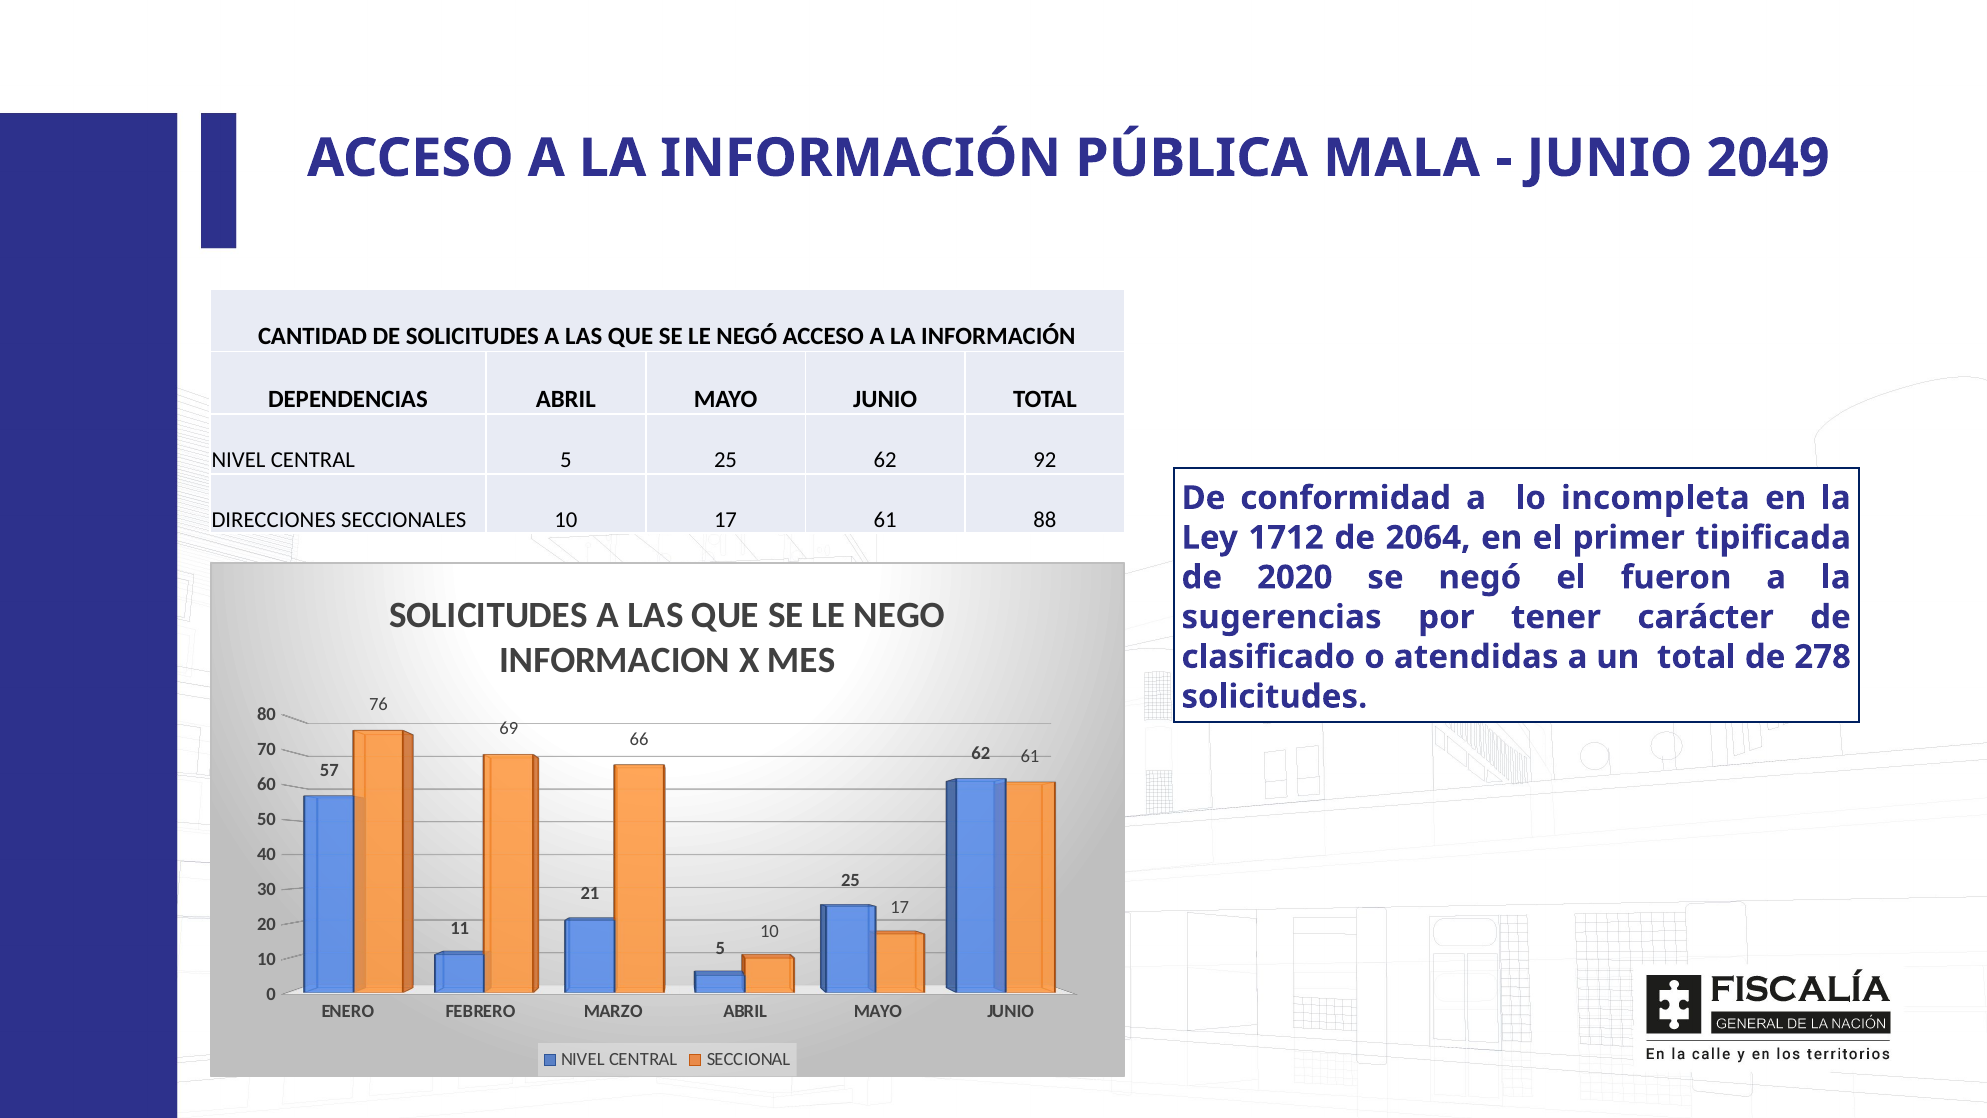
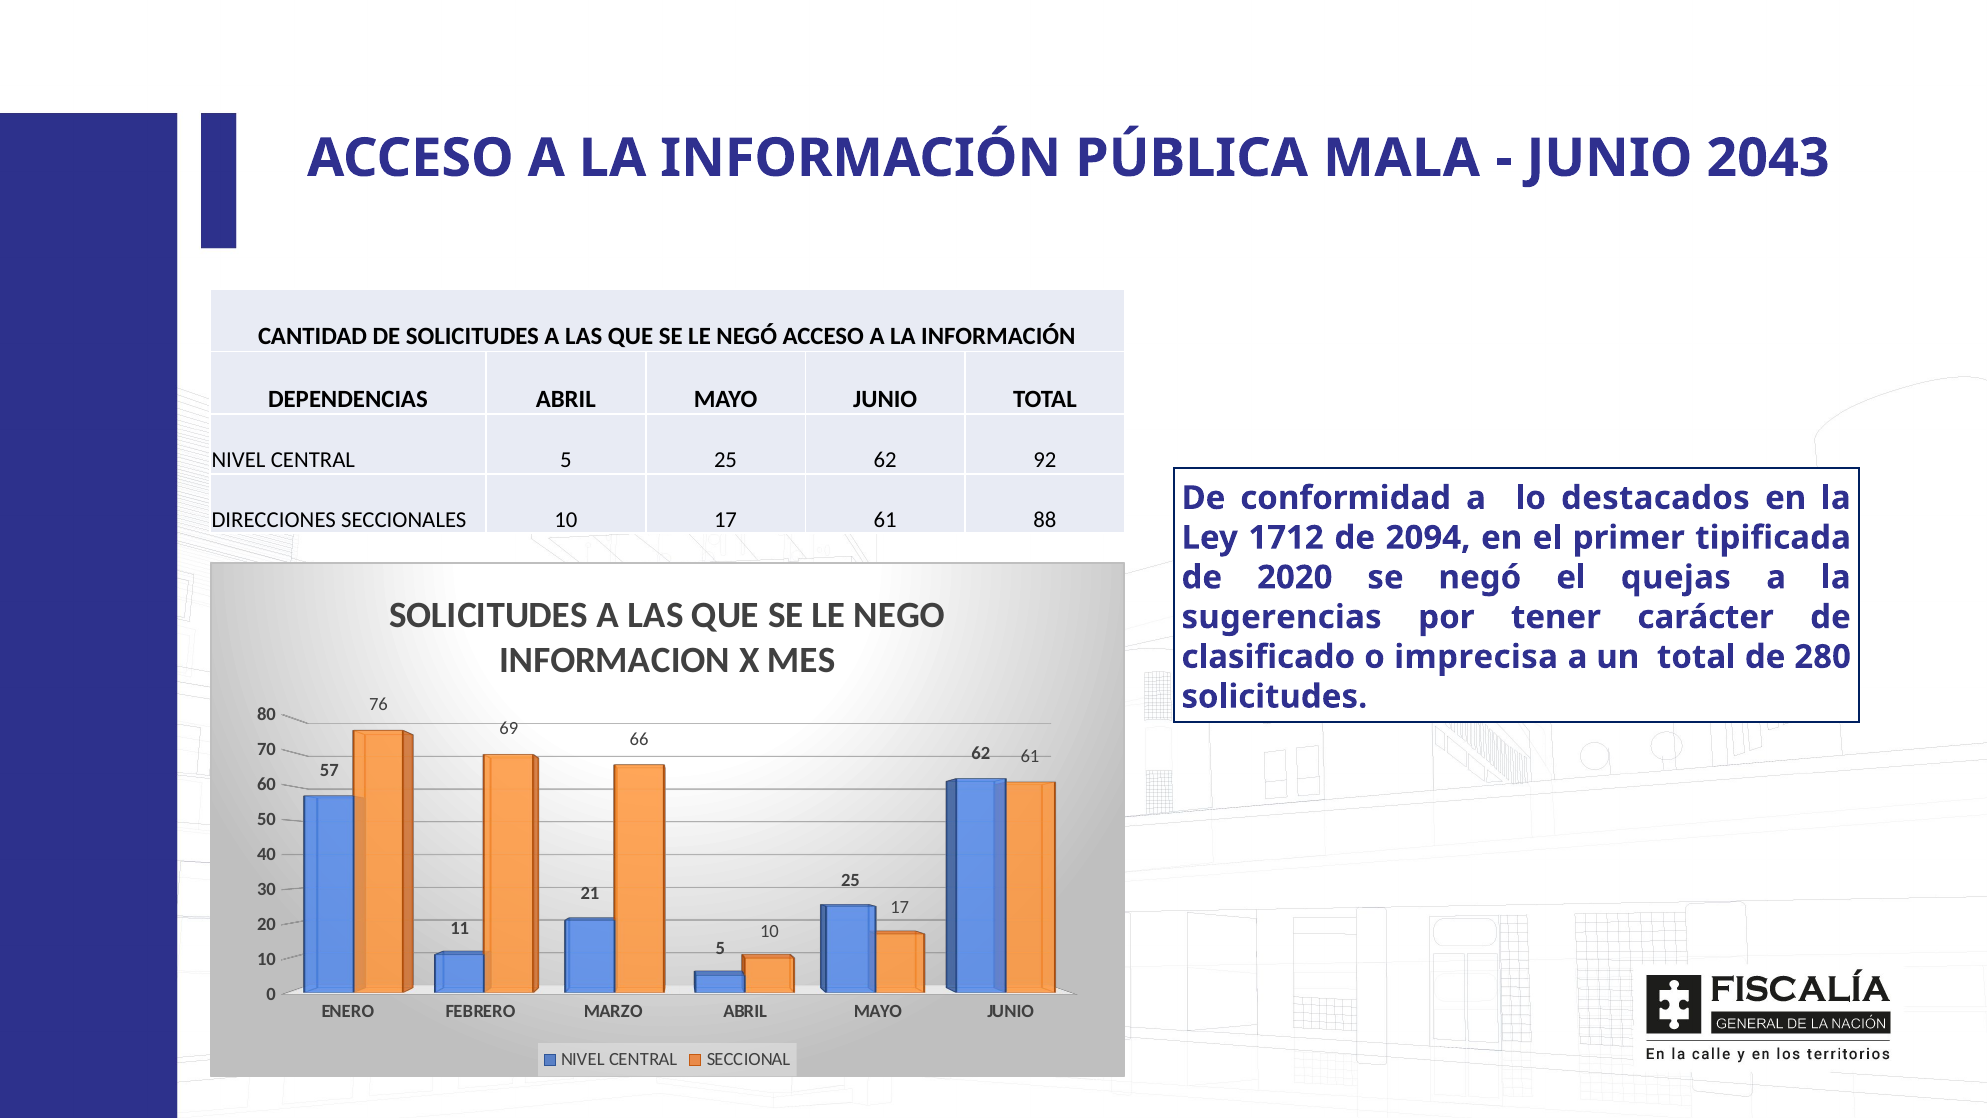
2049: 2049 -> 2043
incompleta: incompleta -> destacados
2064: 2064 -> 2094
fueron: fueron -> quejas
atendidas: atendidas -> imprecisa
278: 278 -> 280
